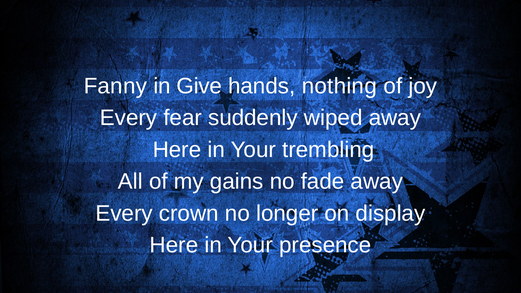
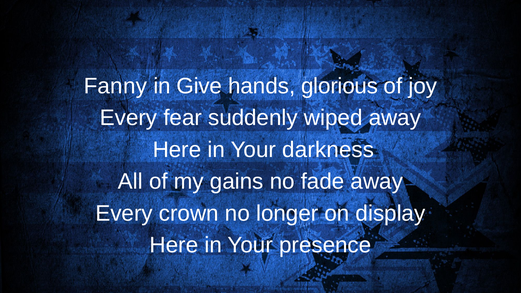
nothing: nothing -> glorious
trembling: trembling -> darkness
